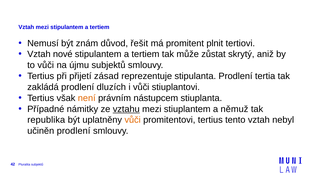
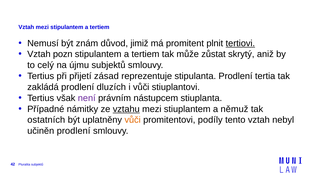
řešit: řešit -> jimiž
tertiovi underline: none -> present
nové: nové -> pozn
to vůči: vůči -> celý
není colour: orange -> purple
republika: republika -> ostatních
promitentovi tertius: tertius -> podíly
